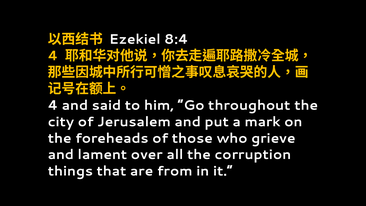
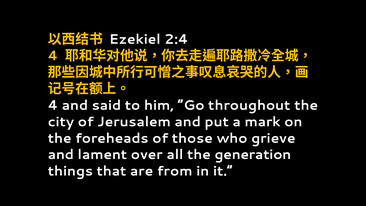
8:4: 8:4 -> 2:4
corruption: corruption -> generation
